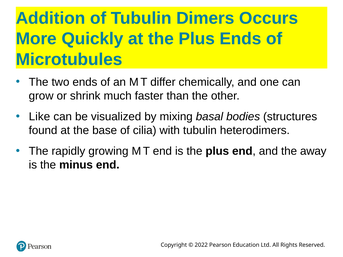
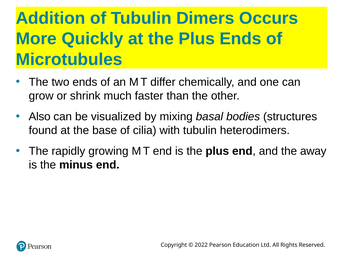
Like: Like -> Also
